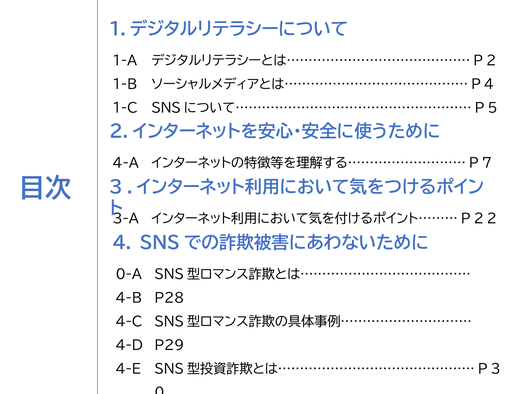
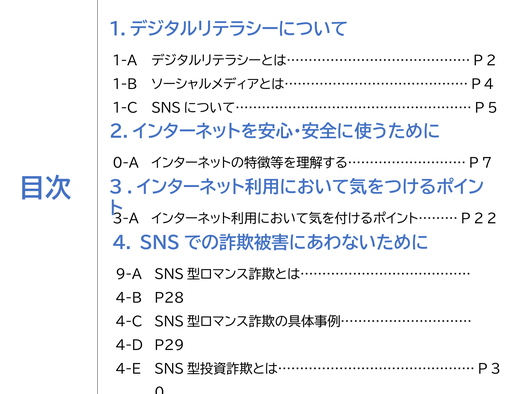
4-A: 4-A -> 0-A
0-A: 0-A -> 9-A
